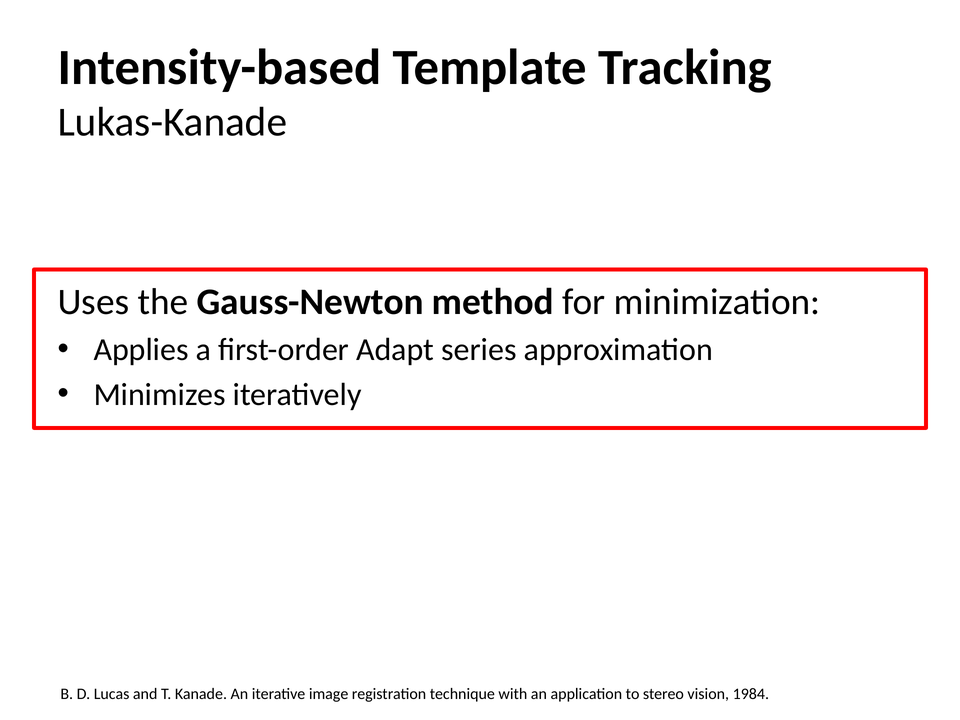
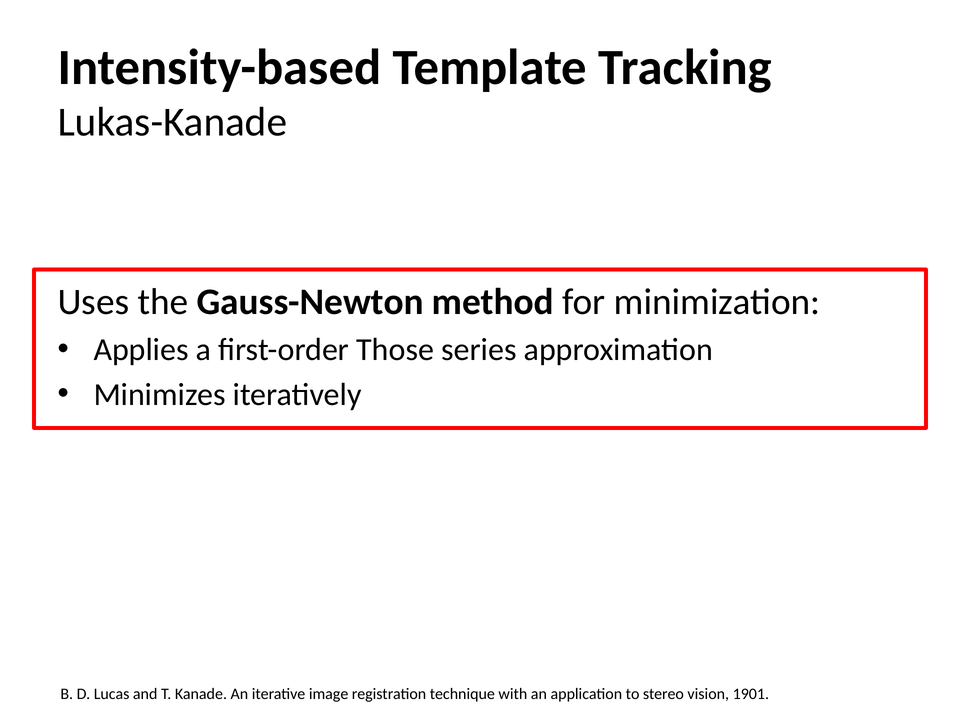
Adapt: Adapt -> Those
1984: 1984 -> 1901
